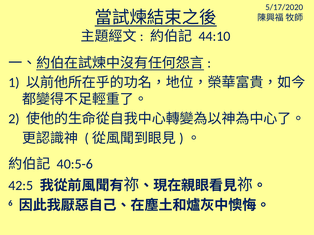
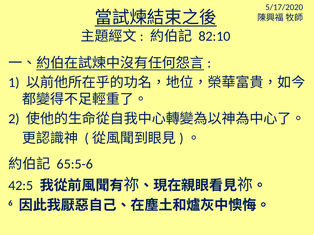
44:10: 44:10 -> 82:10
40:5-6: 40:5-6 -> 65:5-6
